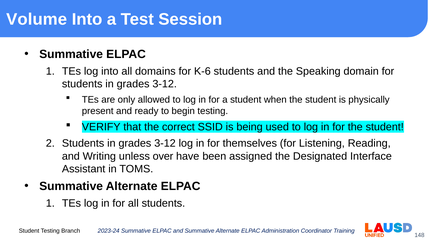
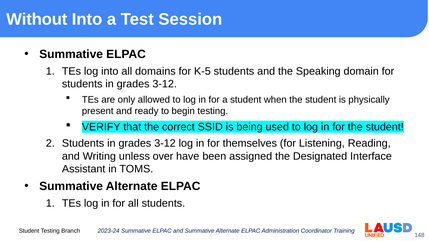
Volume: Volume -> Without
K-6: K-6 -> K-5
